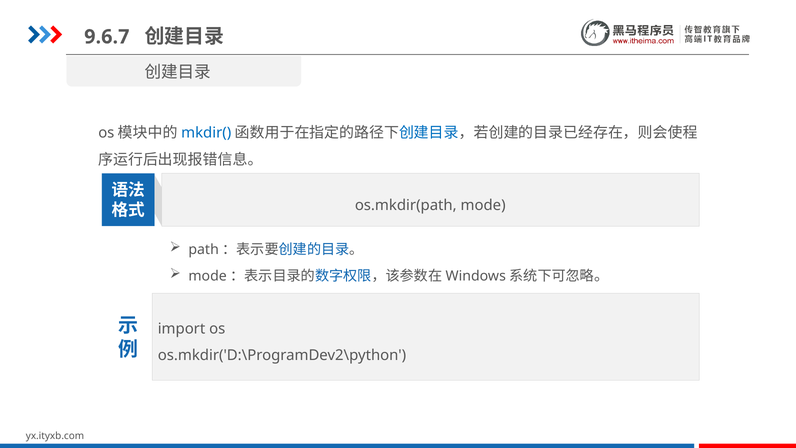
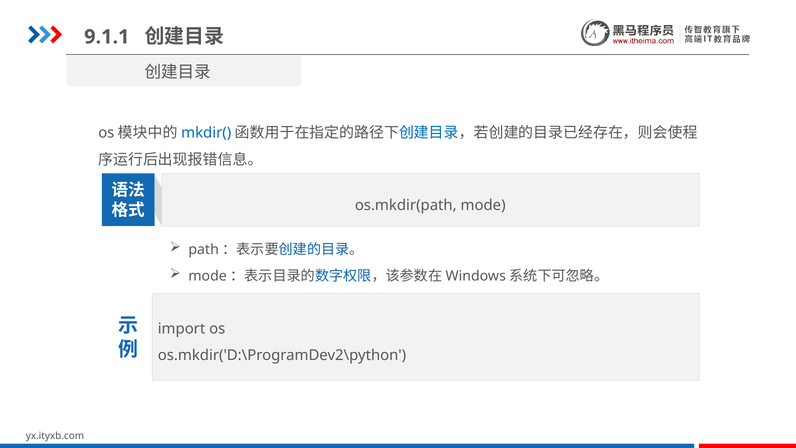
9.6.7: 9.6.7 -> 9.1.1
